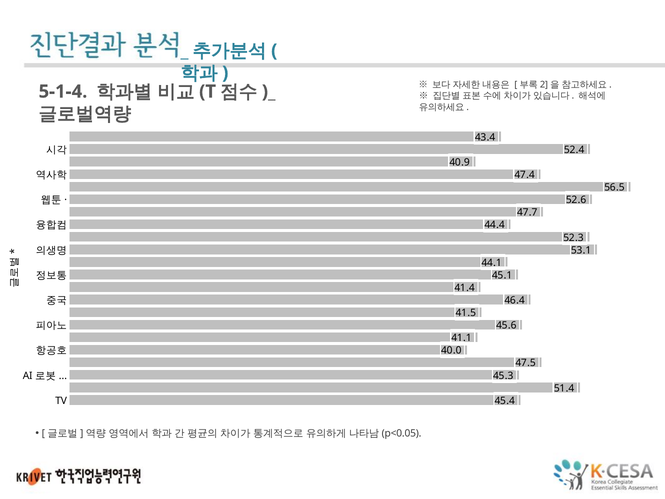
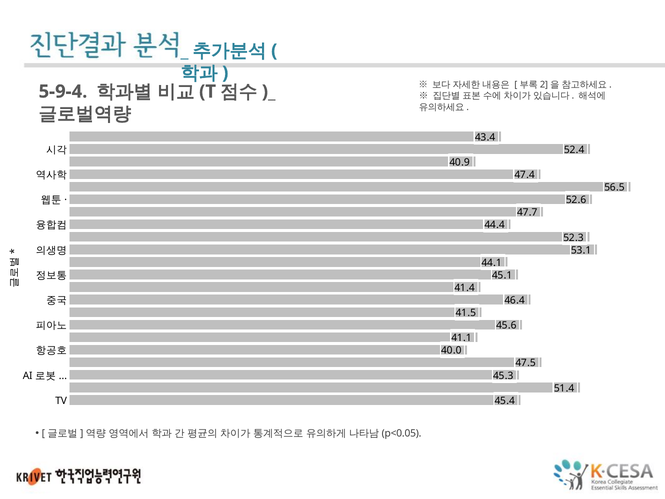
5-1-4: 5-1-4 -> 5-9-4
